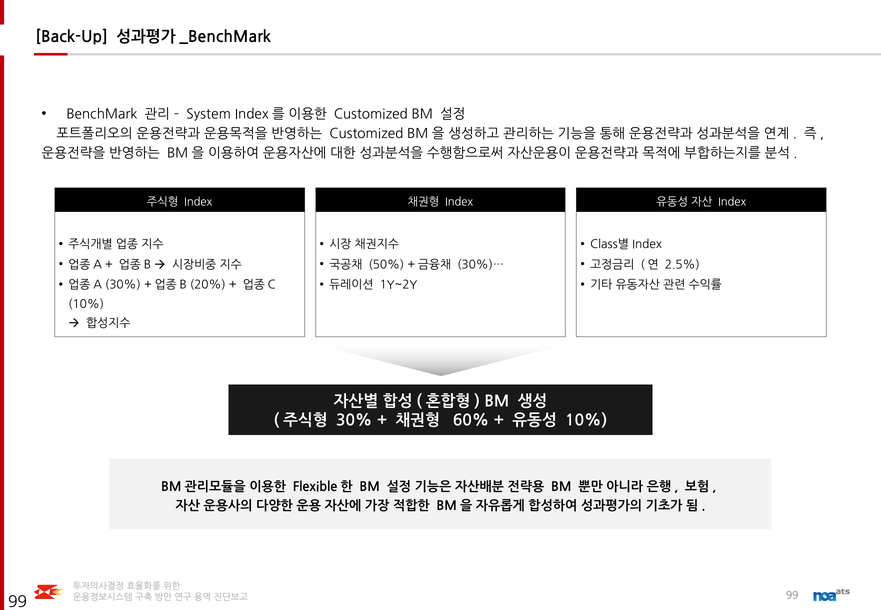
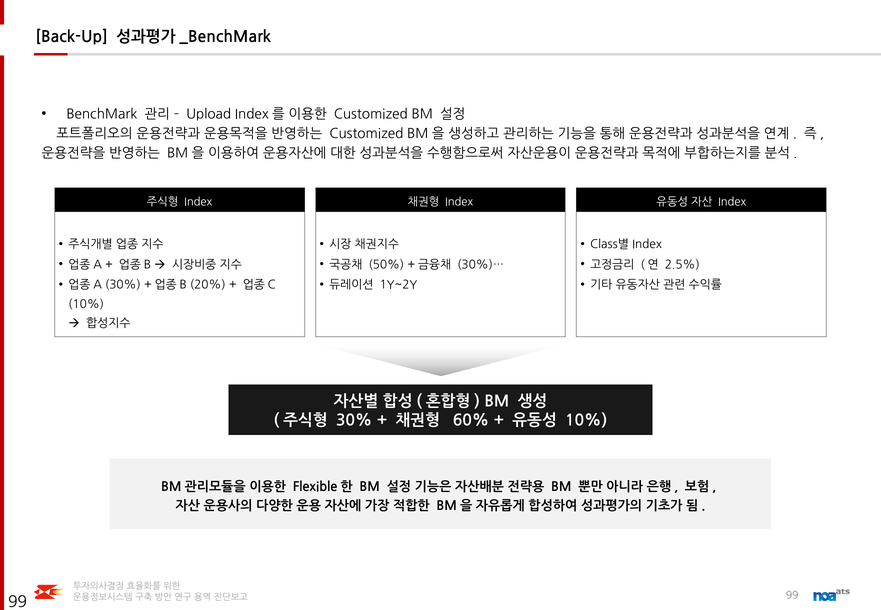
System: System -> Upload
